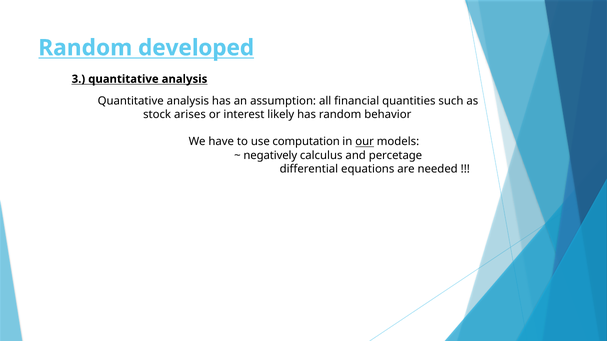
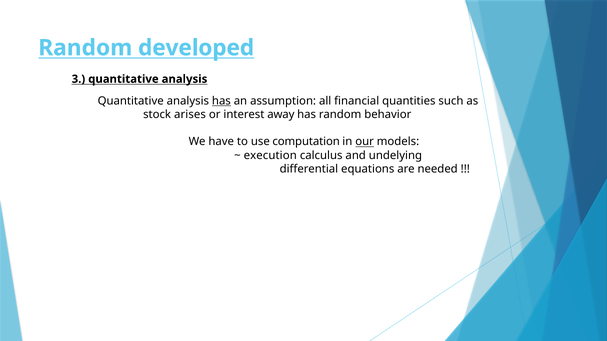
has at (221, 101) underline: none -> present
likely: likely -> away
negatively: negatively -> execution
percetage: percetage -> undelying
